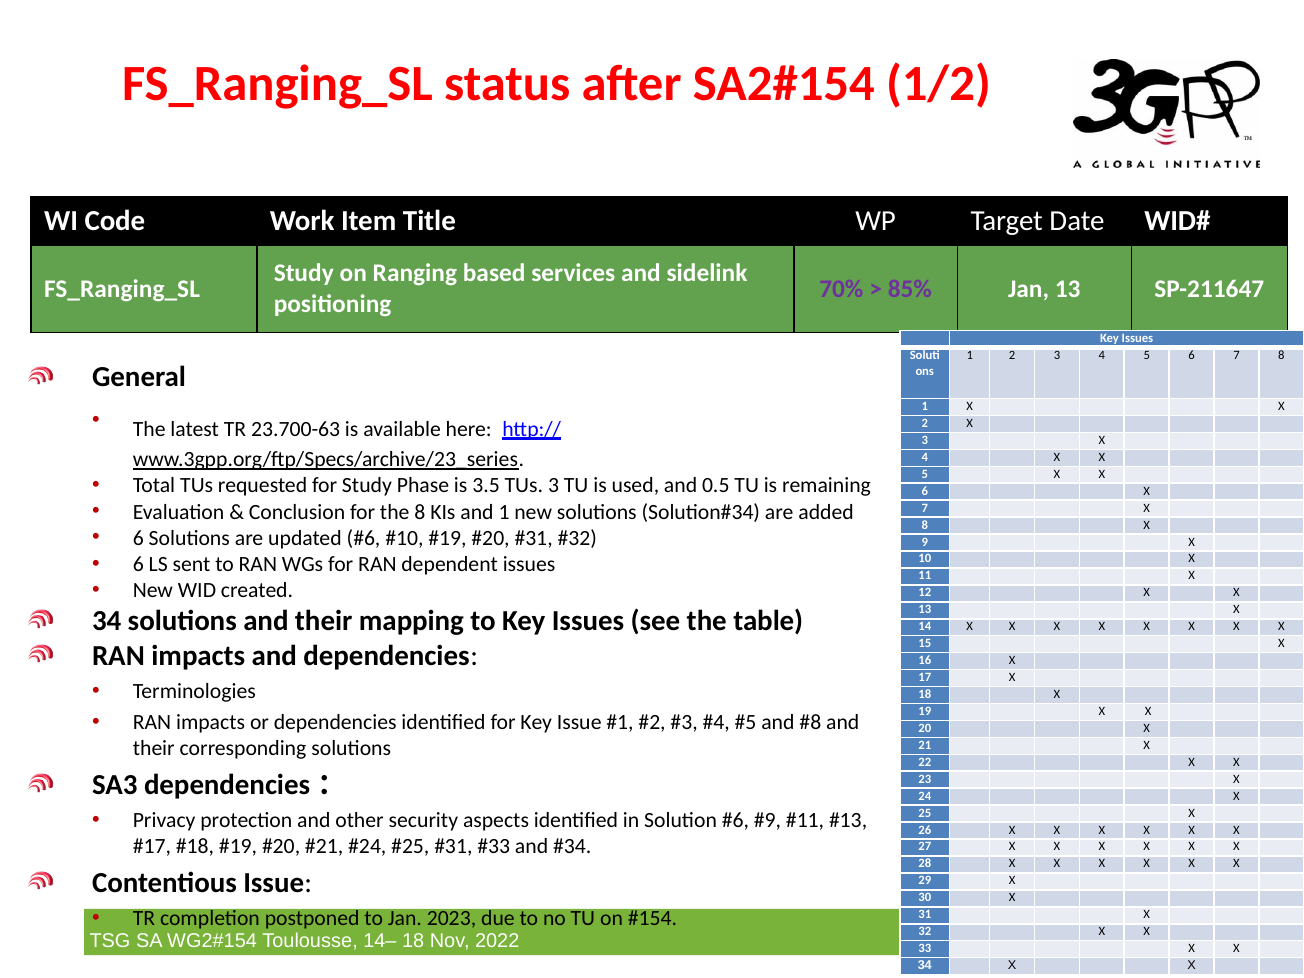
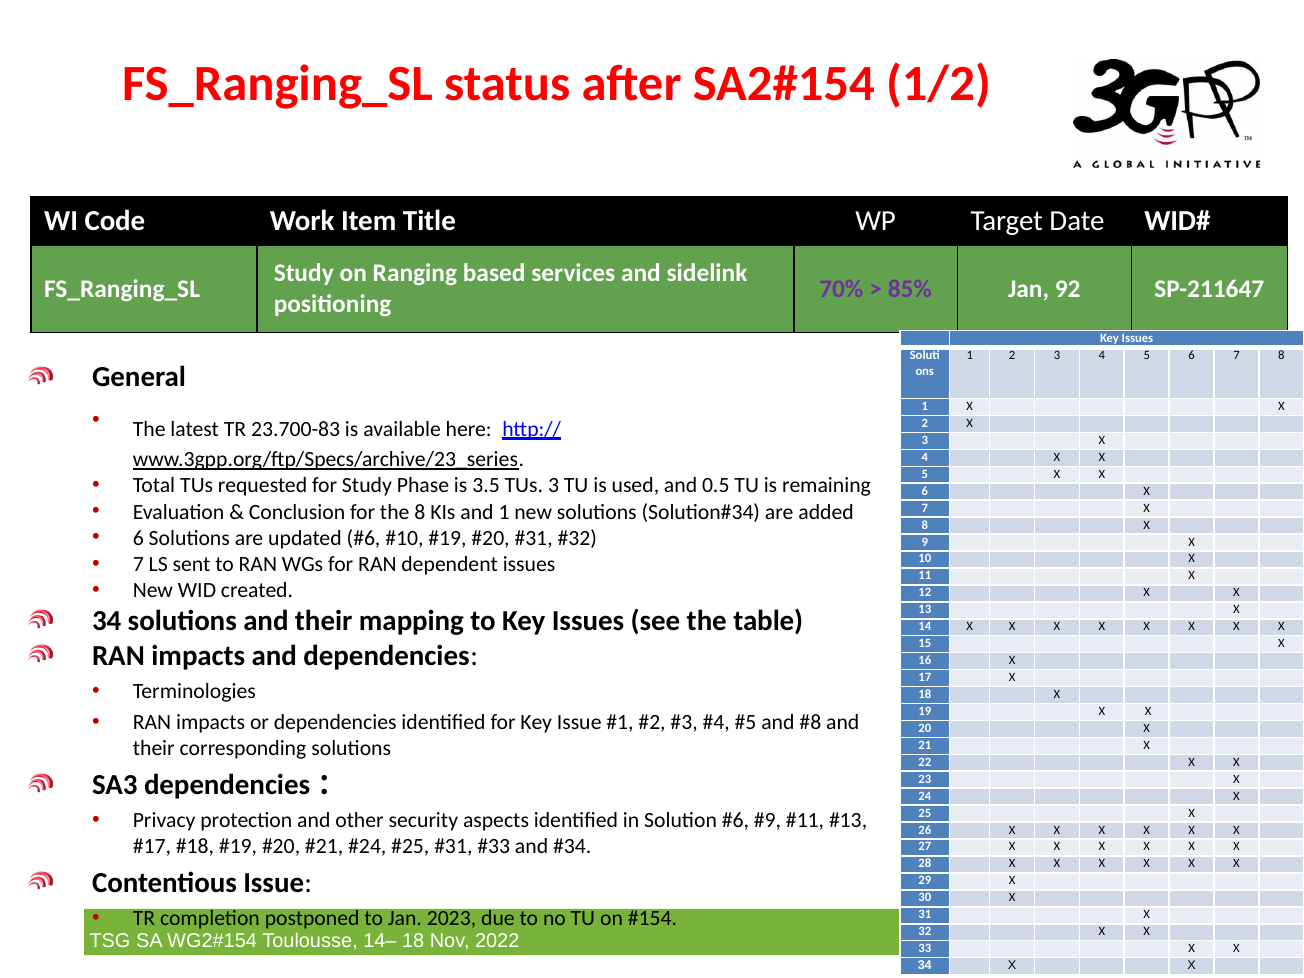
Jan 13: 13 -> 92
23.700-63: 23.700-63 -> 23.700-83
6 at (138, 564): 6 -> 7
